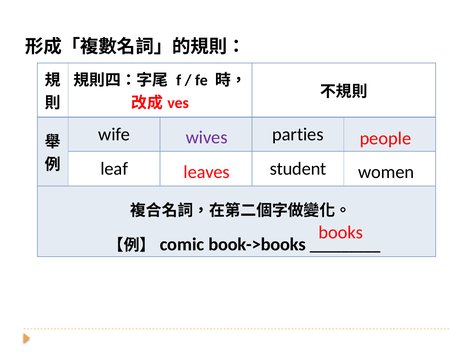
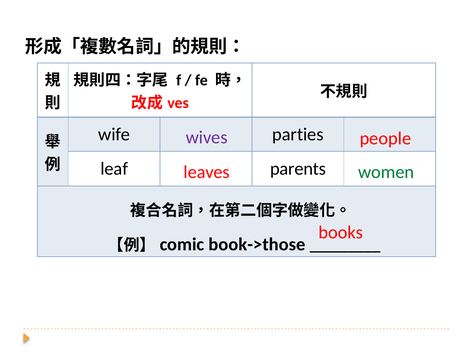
student: student -> parents
women colour: black -> green
book->books: book->books -> book->those
